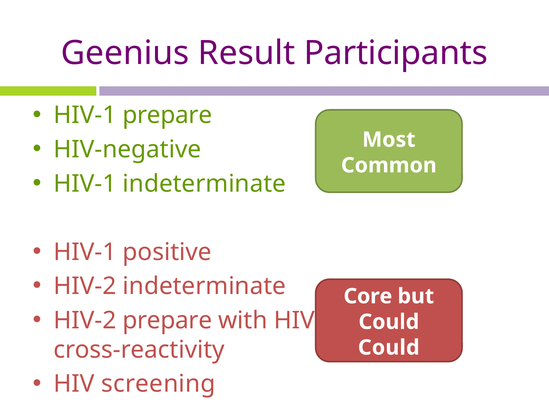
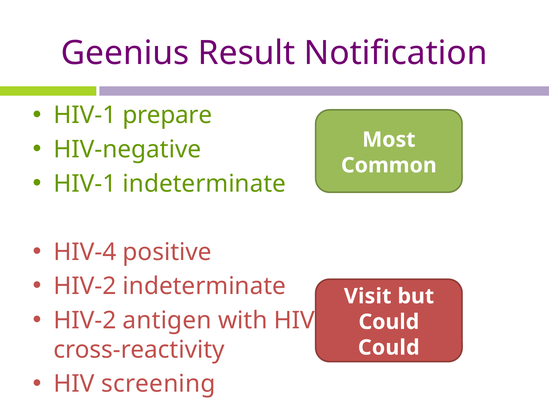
Participants: Participants -> Notification
HIV-1 at (85, 252): HIV-1 -> HIV-4
Core: Core -> Visit
HIV-2 prepare: prepare -> antigen
